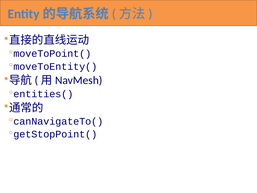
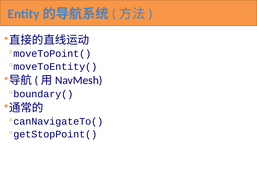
entities(: entities( -> boundary(
